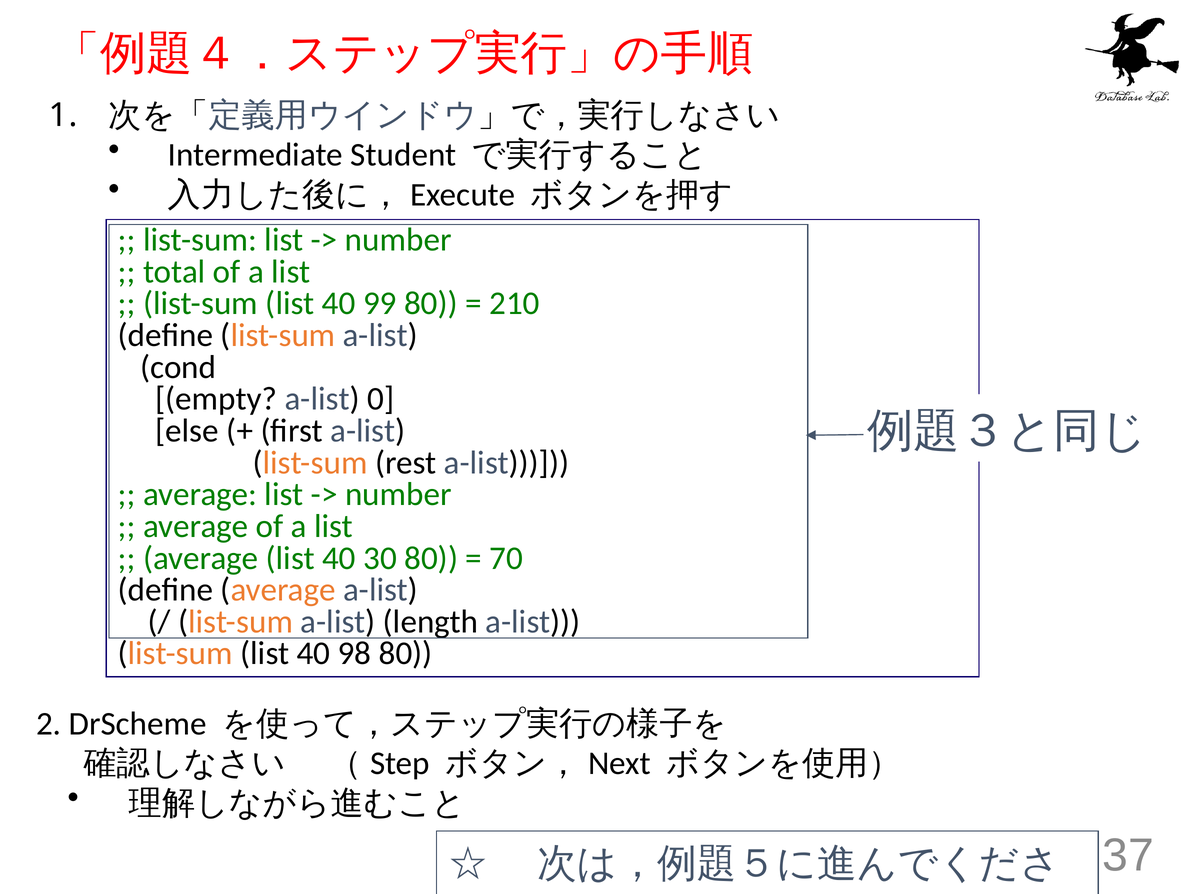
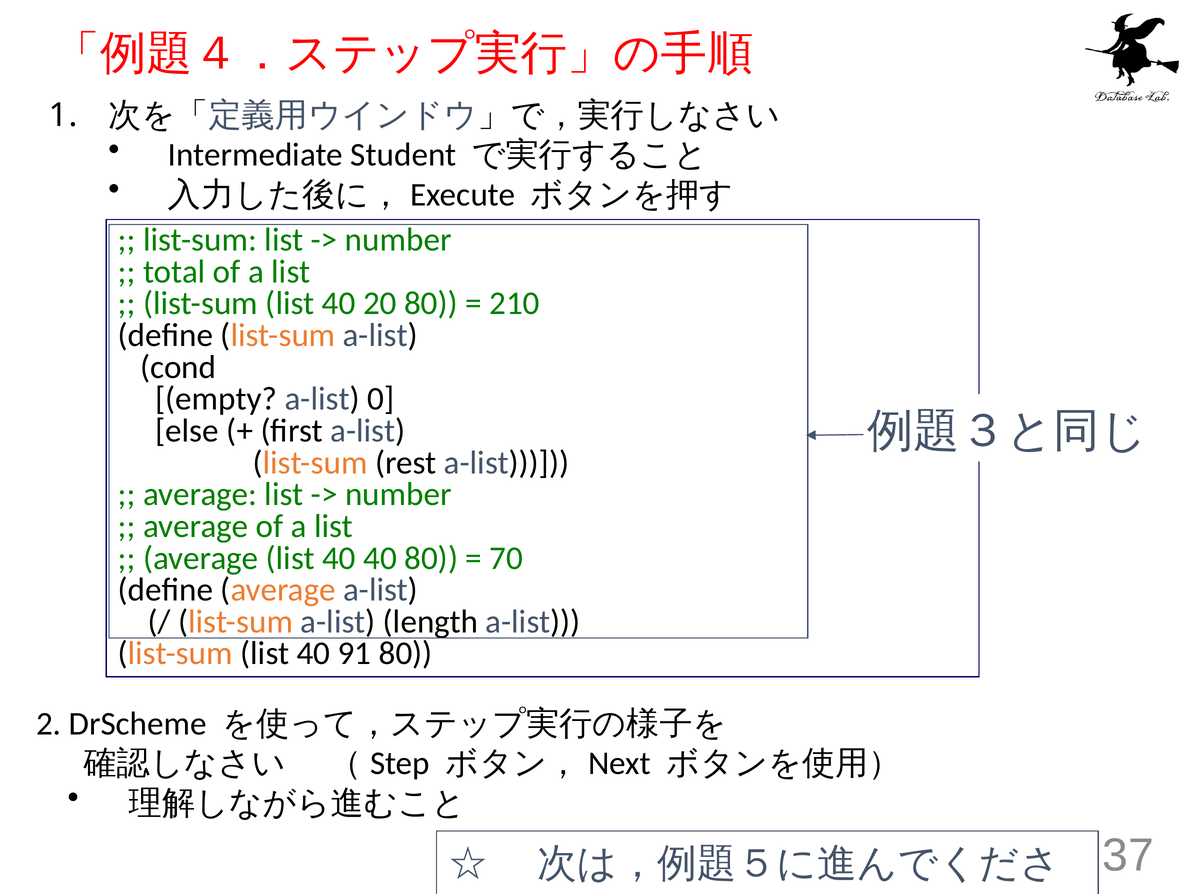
99: 99 -> 20
40 30: 30 -> 40
98: 98 -> 91
